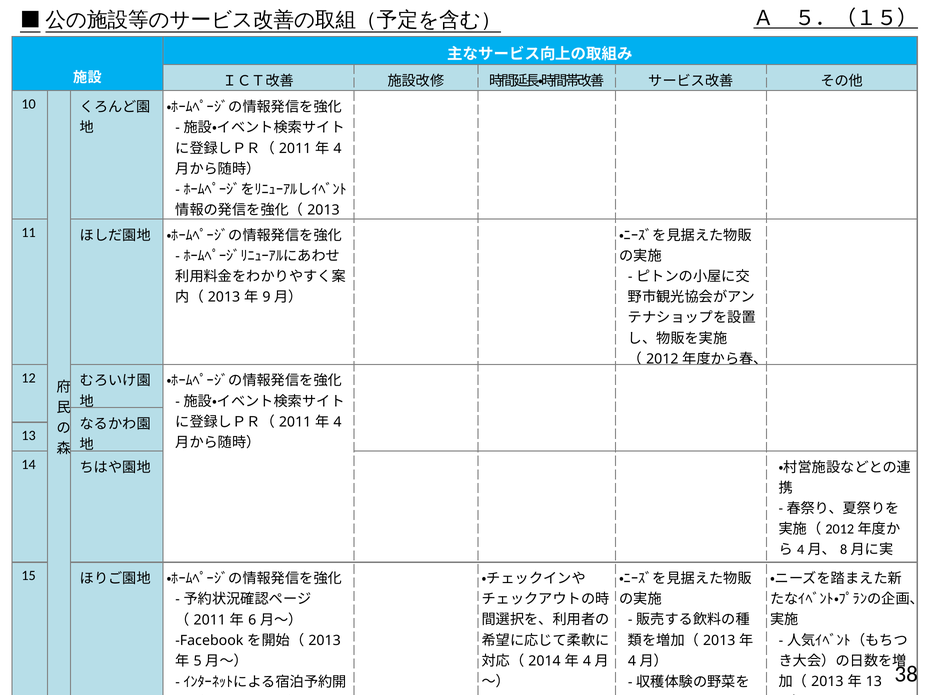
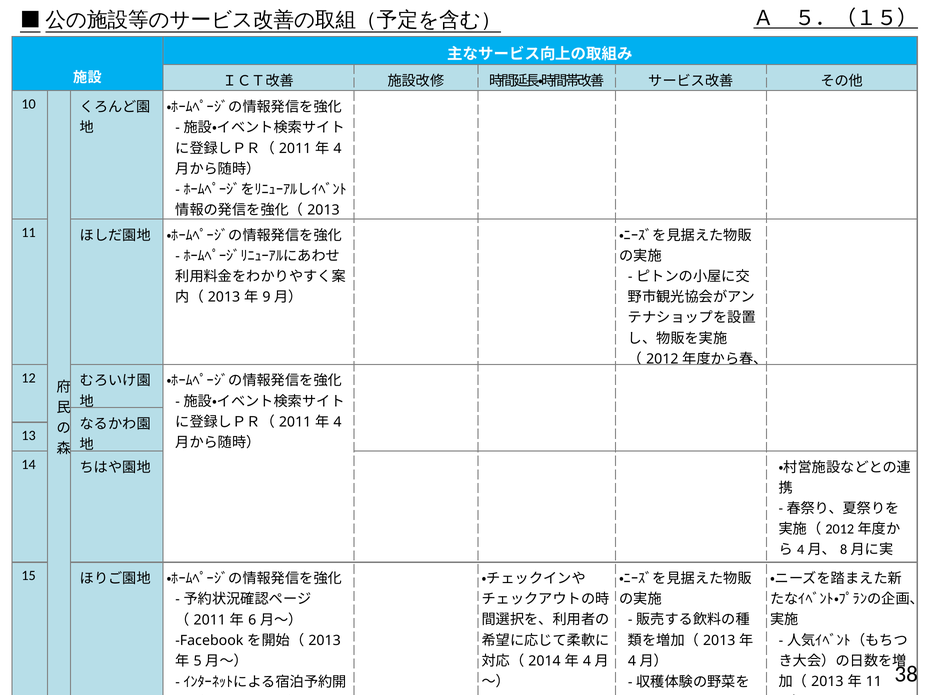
13 at (874, 682): 13 -> 11
